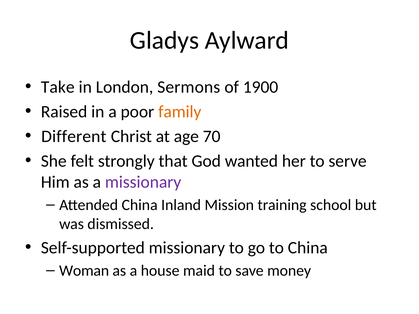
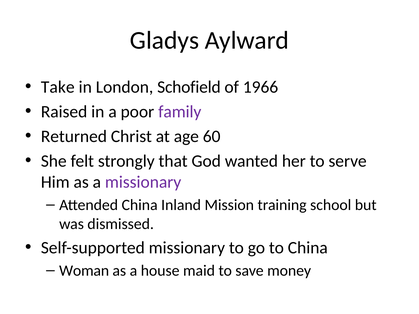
Sermons: Sermons -> Schofield
1900: 1900 -> 1966
family colour: orange -> purple
Different: Different -> Returned
70: 70 -> 60
